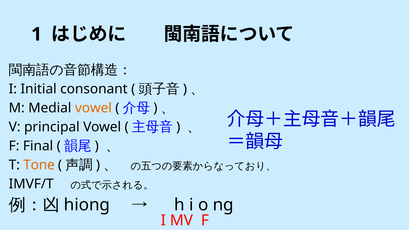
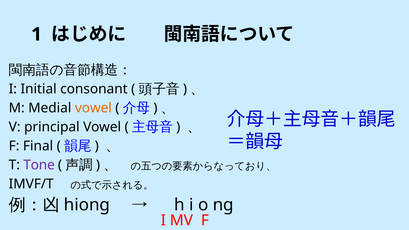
Tone colour: orange -> purple
